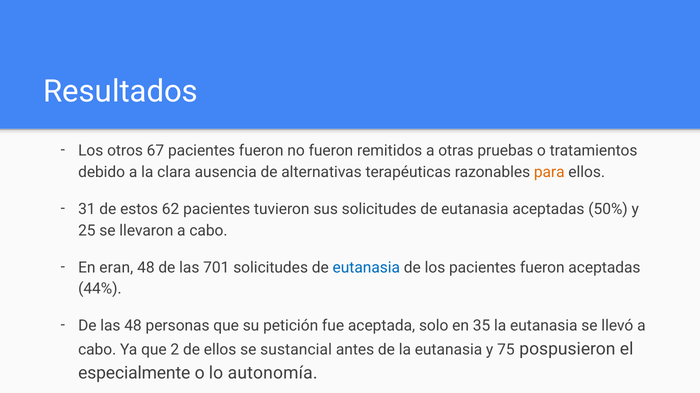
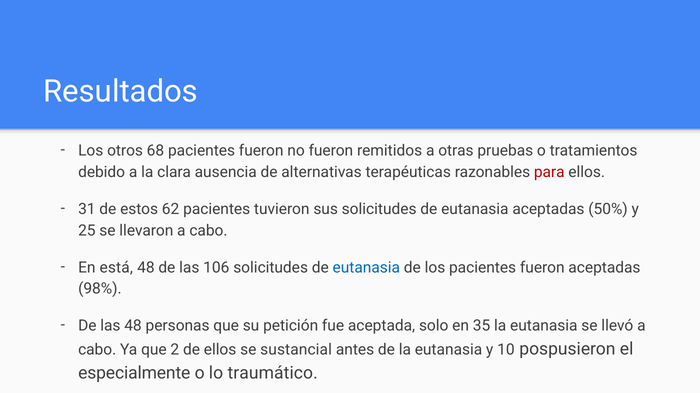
67: 67 -> 68
para colour: orange -> red
eran: eran -> está
701: 701 -> 106
44%: 44% -> 98%
75: 75 -> 10
autonomía: autonomía -> traumático
